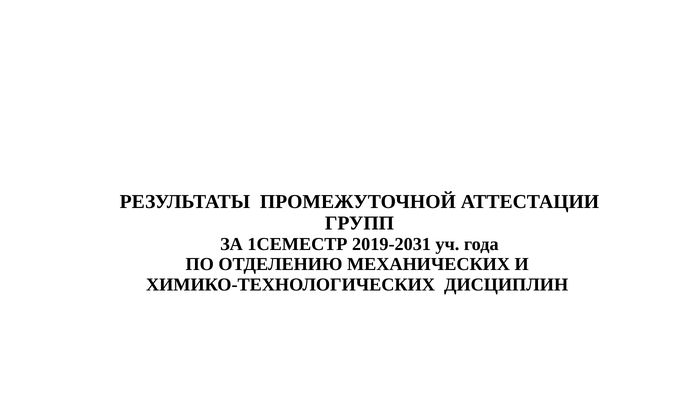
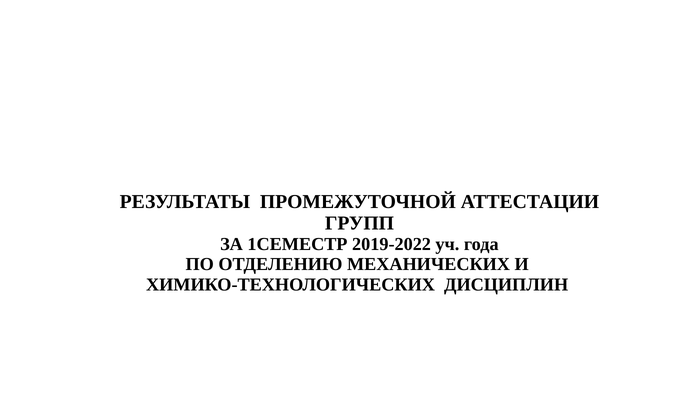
2019-2031: 2019-2031 -> 2019-2022
